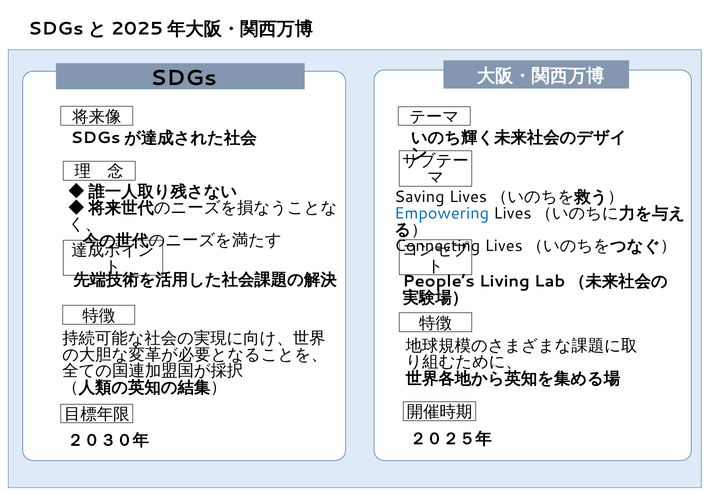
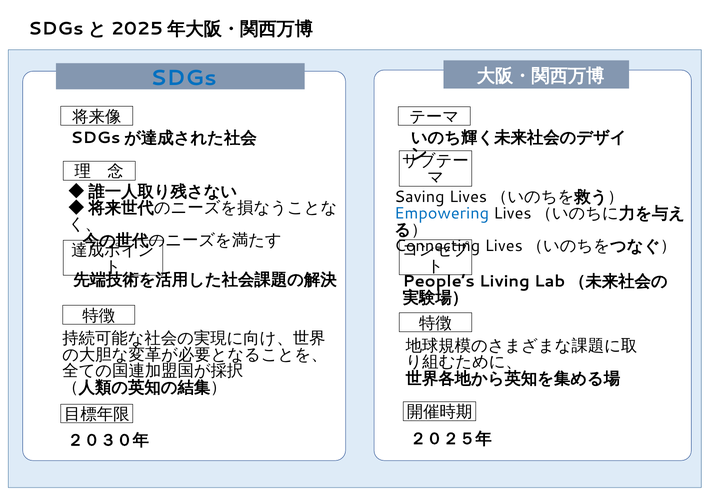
SDGs colour: black -> blue
